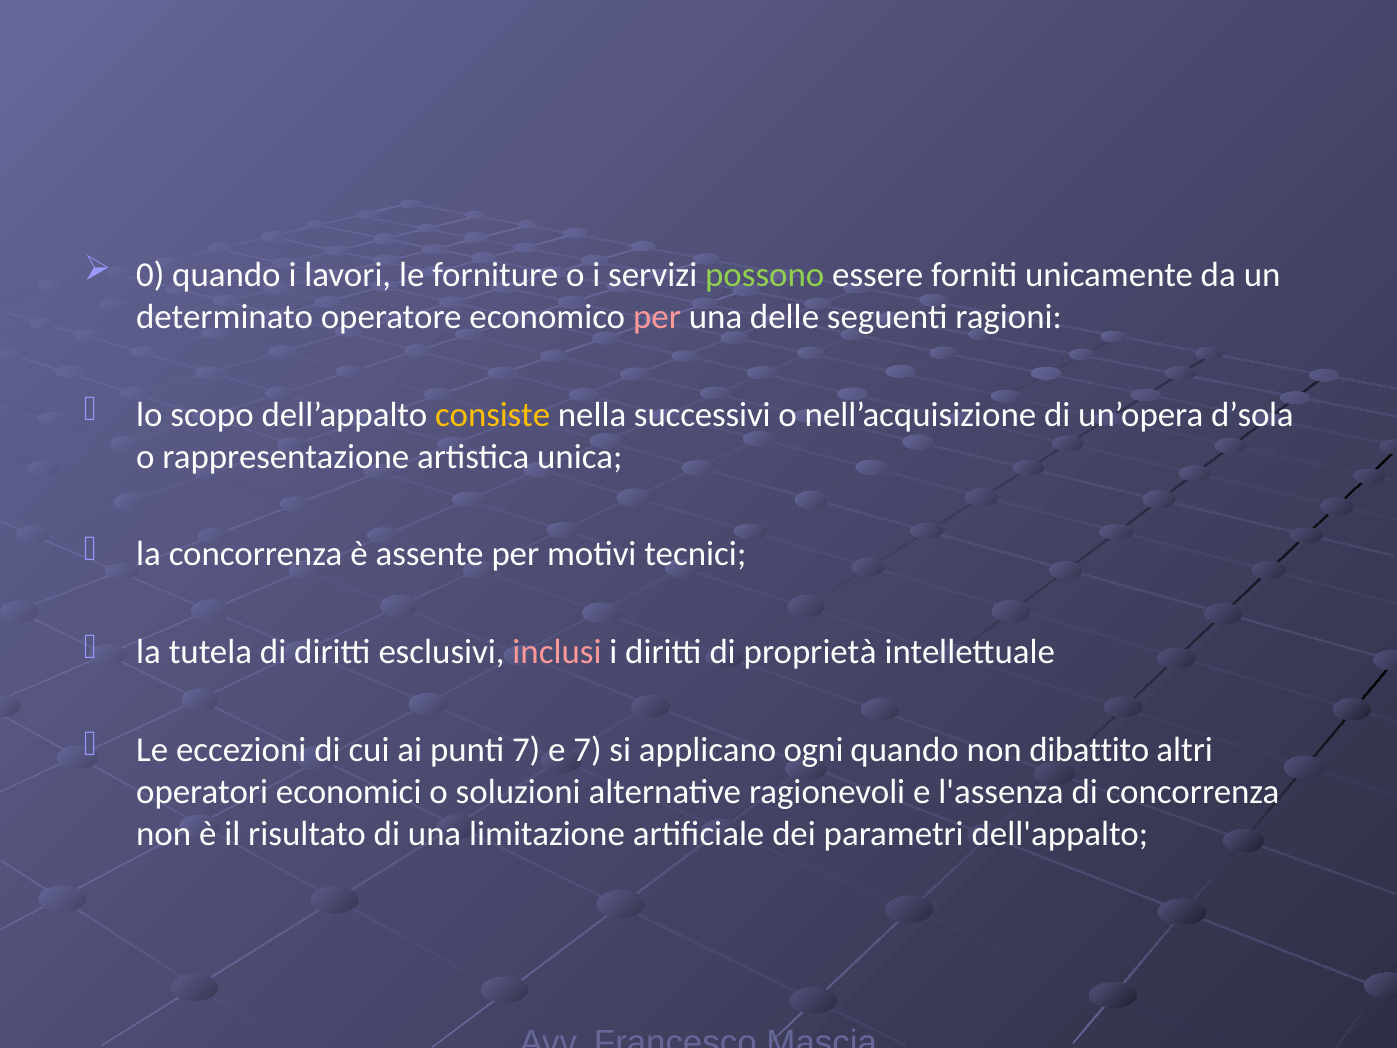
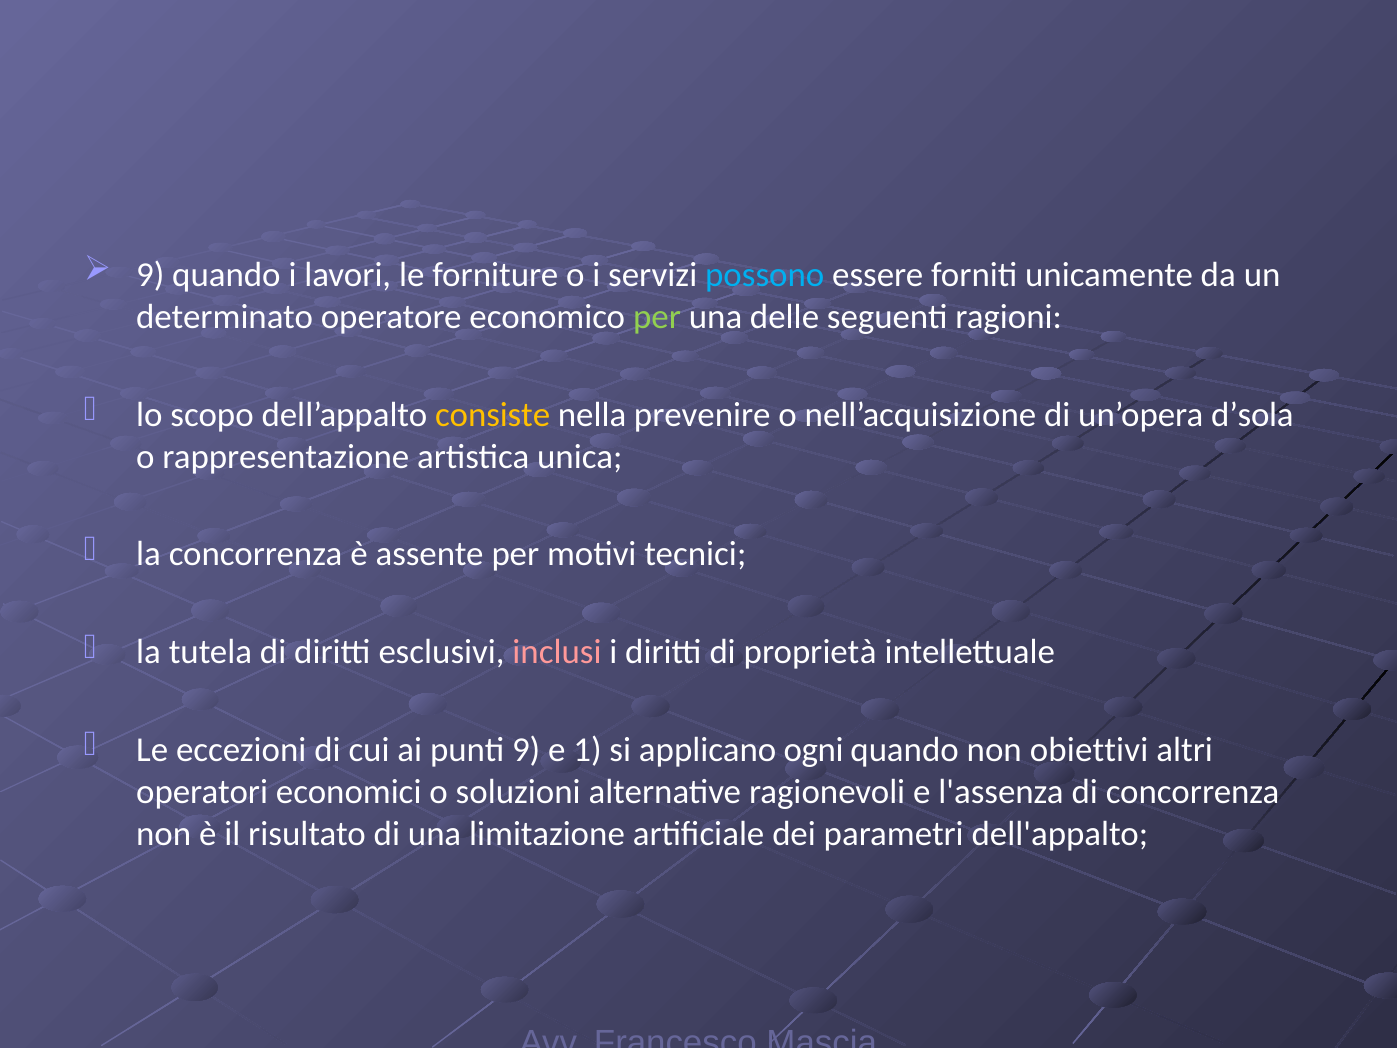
0 at (150, 275): 0 -> 9
possono colour: light green -> light blue
per at (657, 317) colour: pink -> light green
successivi: successivi -> prevenire
punti 7: 7 -> 9
e 7: 7 -> 1
dibattito: dibattito -> obiettivi
